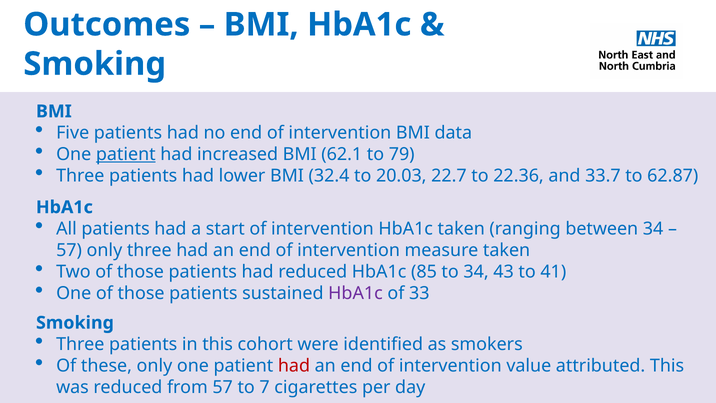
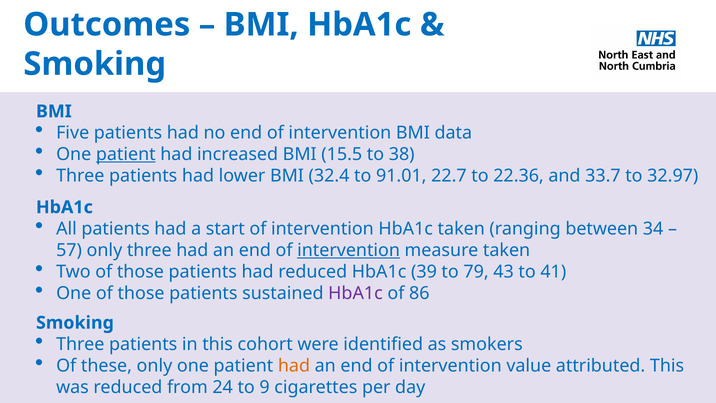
62.1: 62.1 -> 15.5
79: 79 -> 38
20.03: 20.03 -> 91.01
62.87: 62.87 -> 32.97
intervention at (349, 250) underline: none -> present
85: 85 -> 39
to 34: 34 -> 79
33: 33 -> 86
had at (294, 366) colour: red -> orange
from 57: 57 -> 24
7: 7 -> 9
